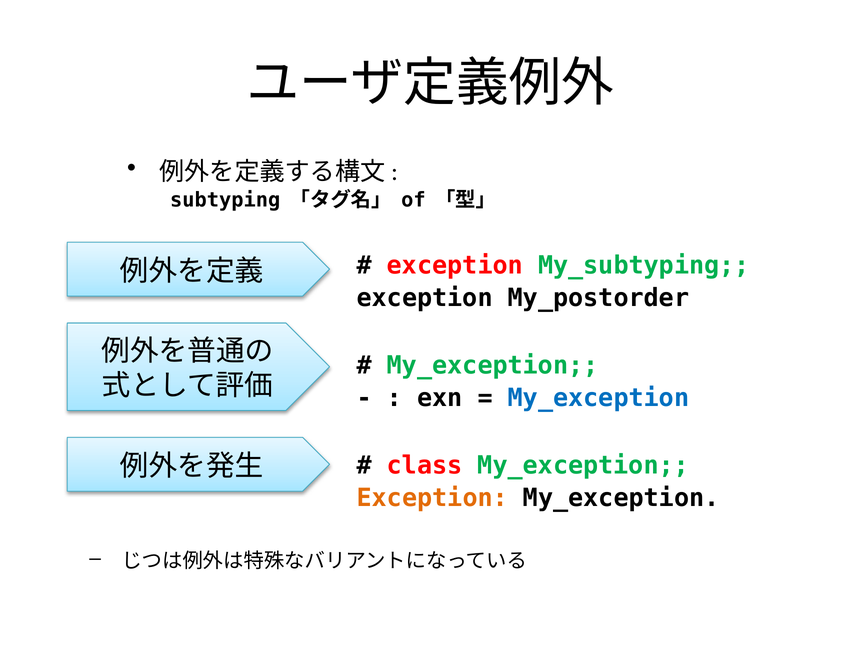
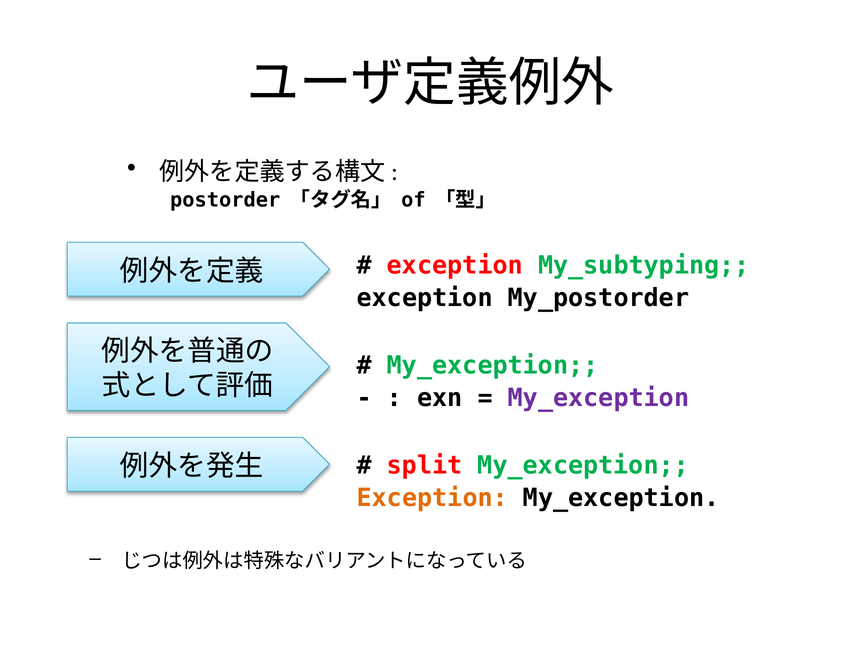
subtyping: subtyping -> postorder
My_exception at (598, 398) colour: blue -> purple
class: class -> split
